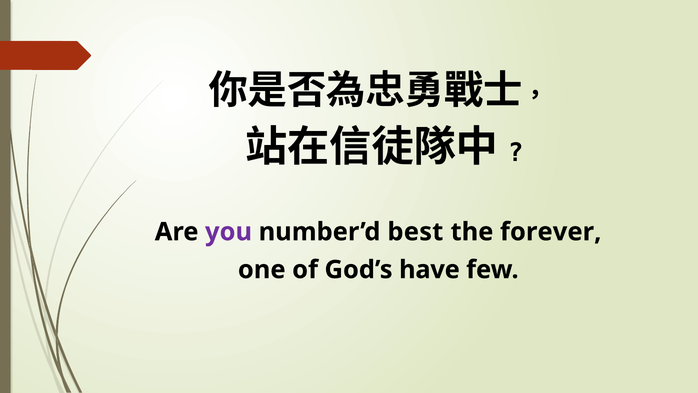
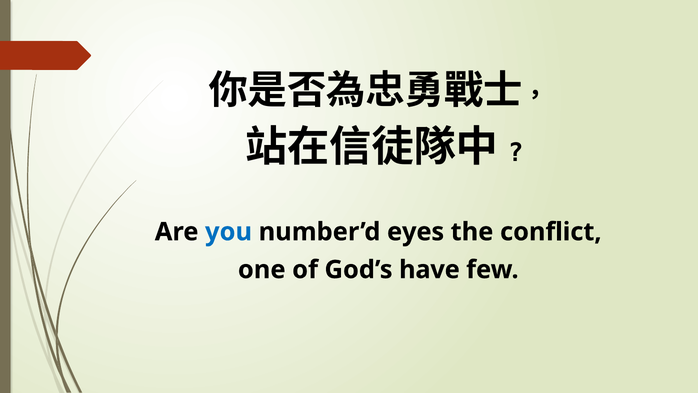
you colour: purple -> blue
best: best -> eyes
forever: forever -> conflict
